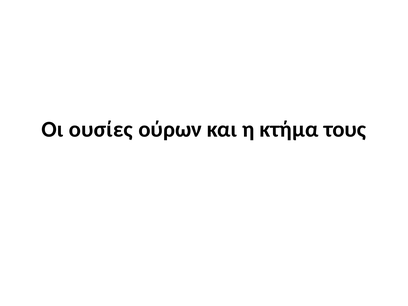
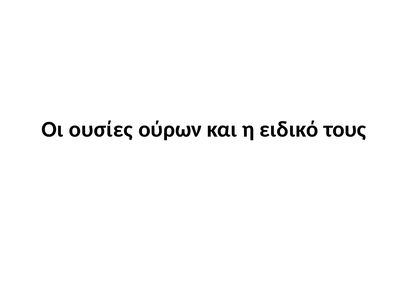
κτήμα: κτήμα -> ειδικό
